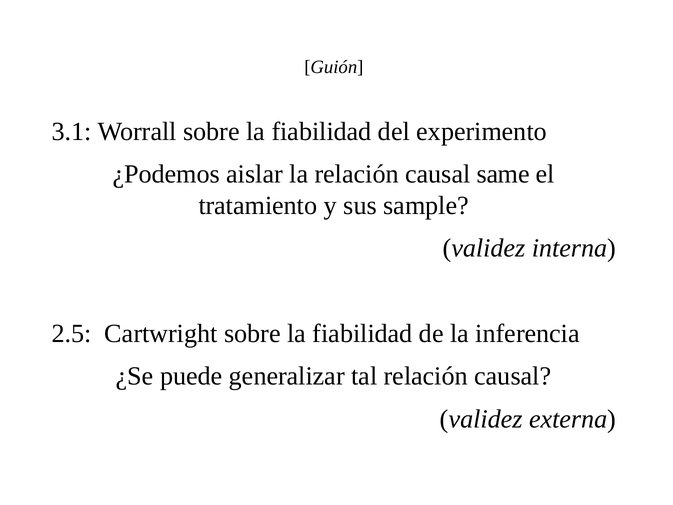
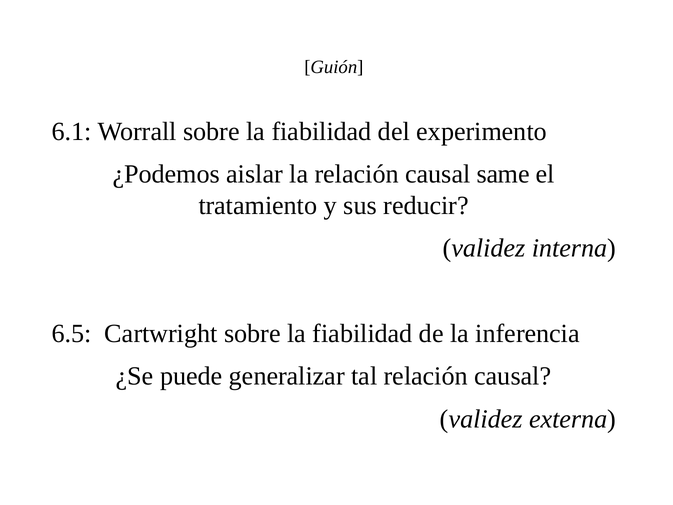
3.1: 3.1 -> 6.1
sample: sample -> reducir
2.5: 2.5 -> 6.5
